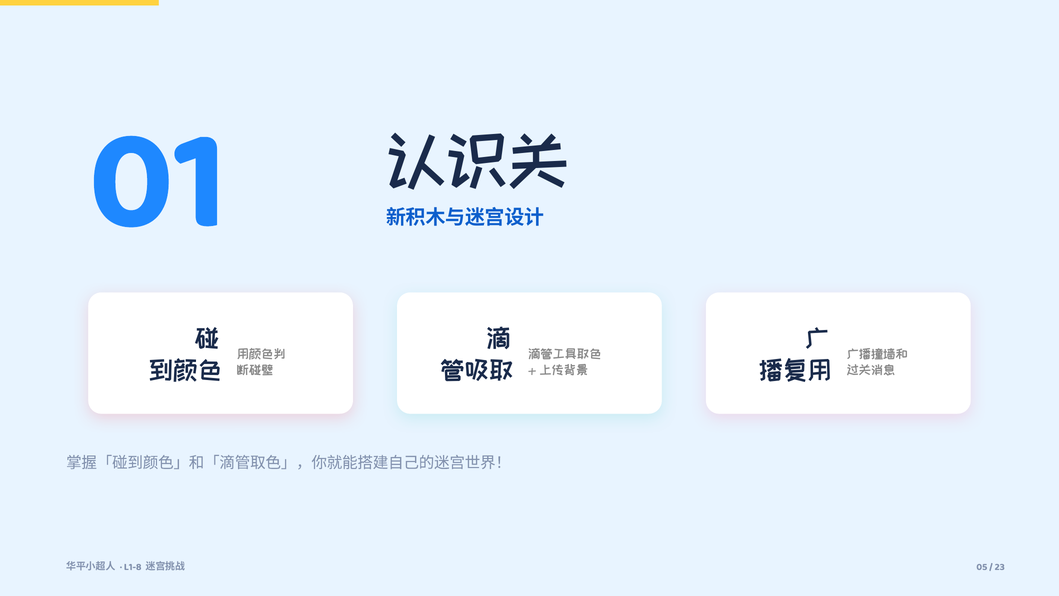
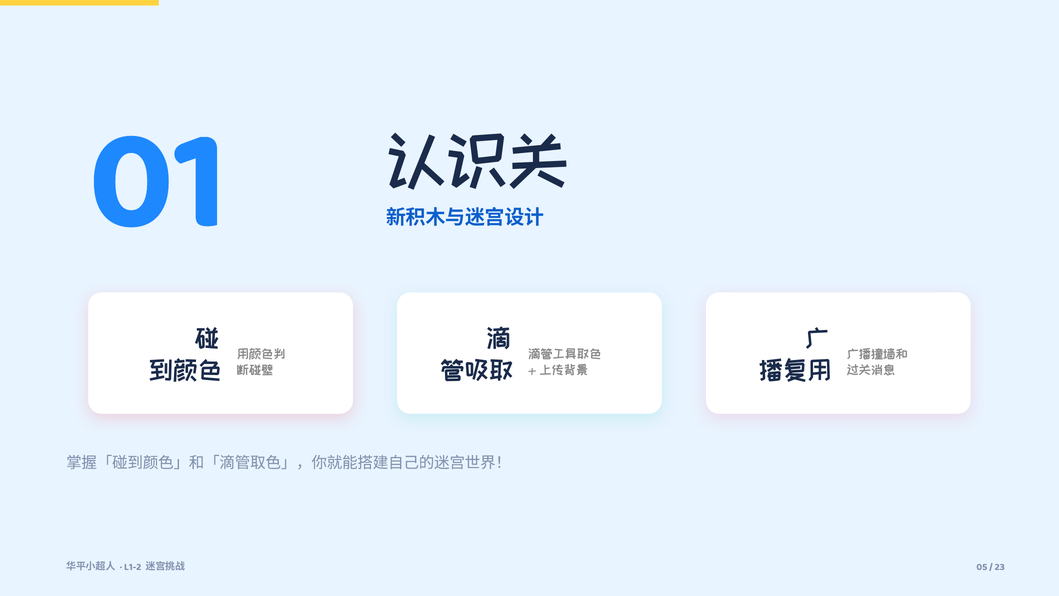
L1-8: L1-8 -> L1-2
